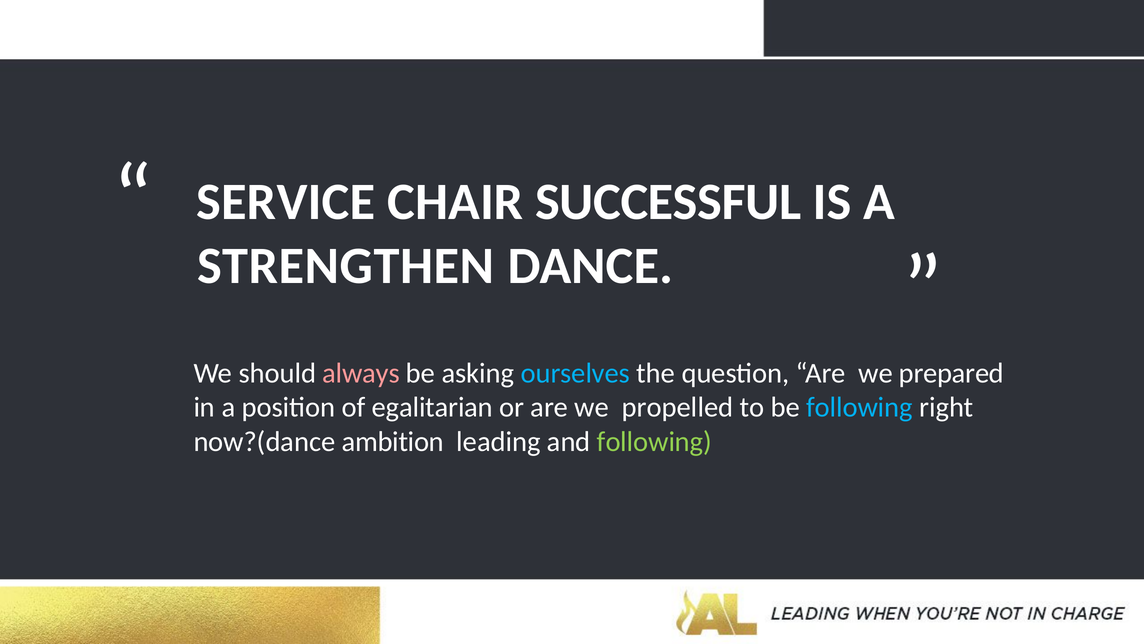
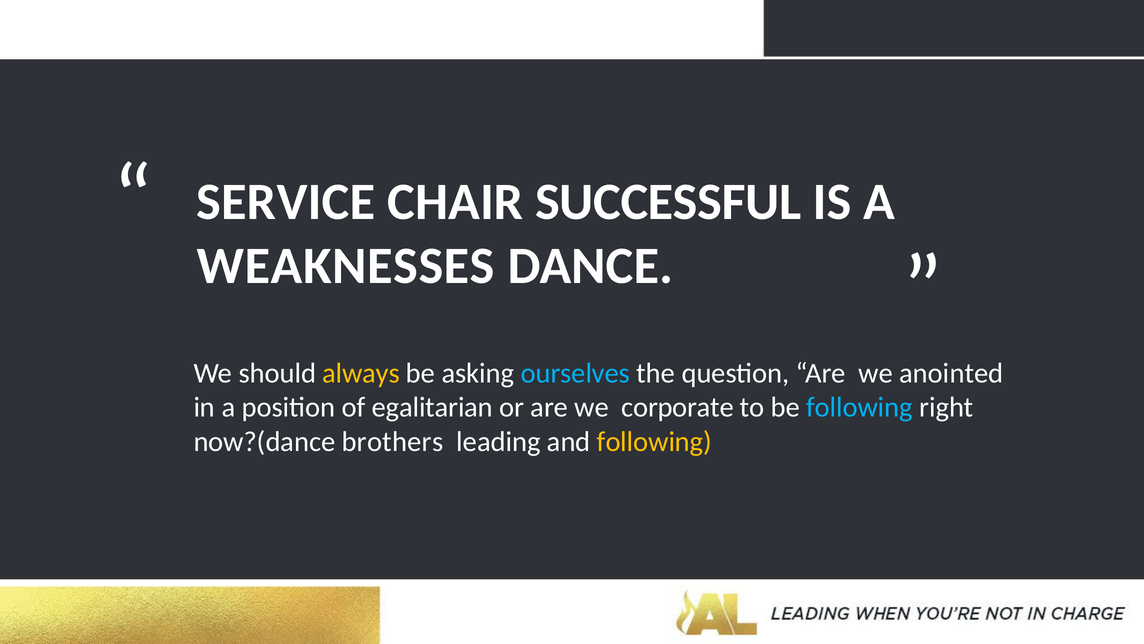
STRENGTHEN: STRENGTHEN -> WEAKNESSES
always colour: pink -> yellow
prepared: prepared -> anointed
propelled: propelled -> corporate
ambition: ambition -> brothers
following at (654, 441) colour: light green -> yellow
